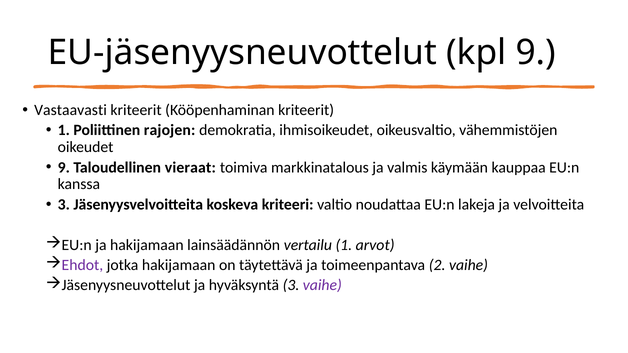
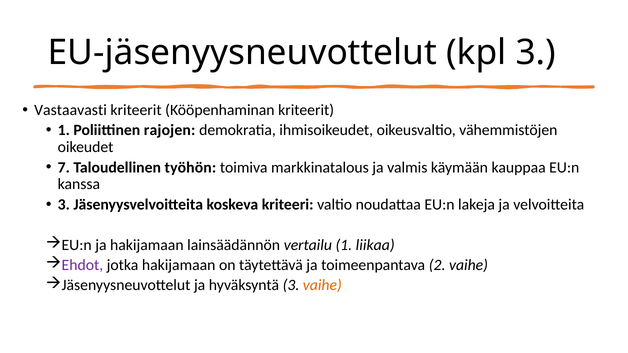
kpl 9: 9 -> 3
9 at (64, 167): 9 -> 7
vieraat: vieraat -> työhön
arvot: arvot -> liikaa
vaihe at (322, 285) colour: purple -> orange
